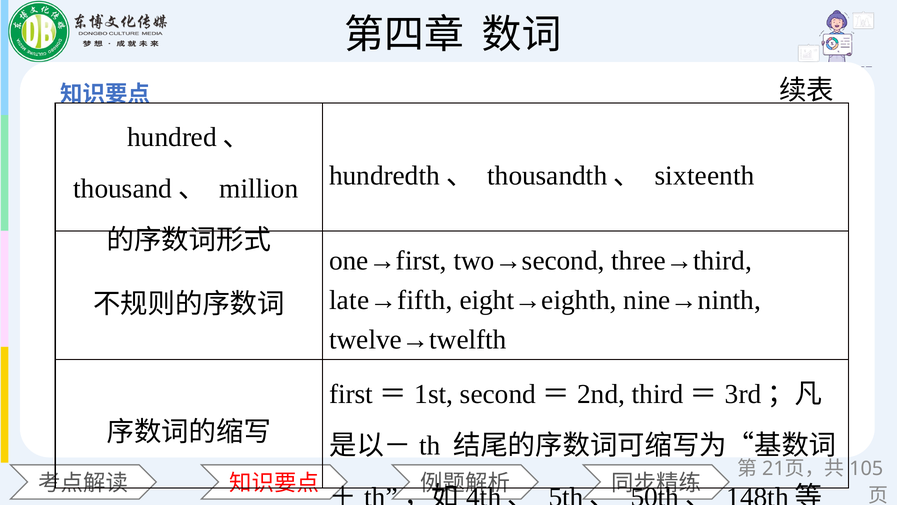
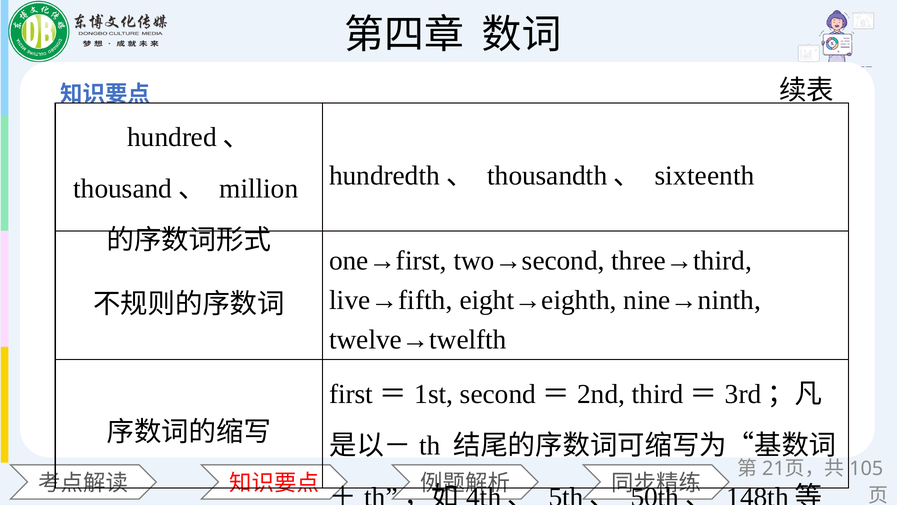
late→fifth: late→fifth -> live→fifth
